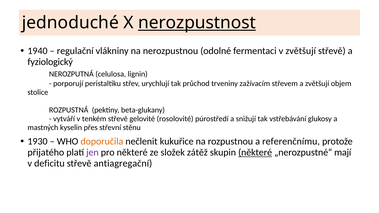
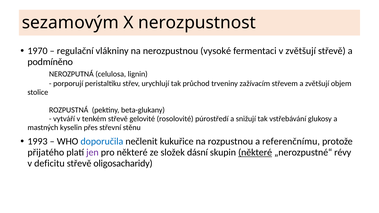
jednoduché: jednoduché -> sezamovým
nerozpustnost underline: present -> none
1940: 1940 -> 1970
odolné: odolné -> vysoké
fyziologický: fyziologický -> podmíněno
1930: 1930 -> 1993
doporučila colour: orange -> blue
zátěž: zátěž -> dásní
mají: mají -> révy
antiagregační: antiagregační -> oligosacharidy
